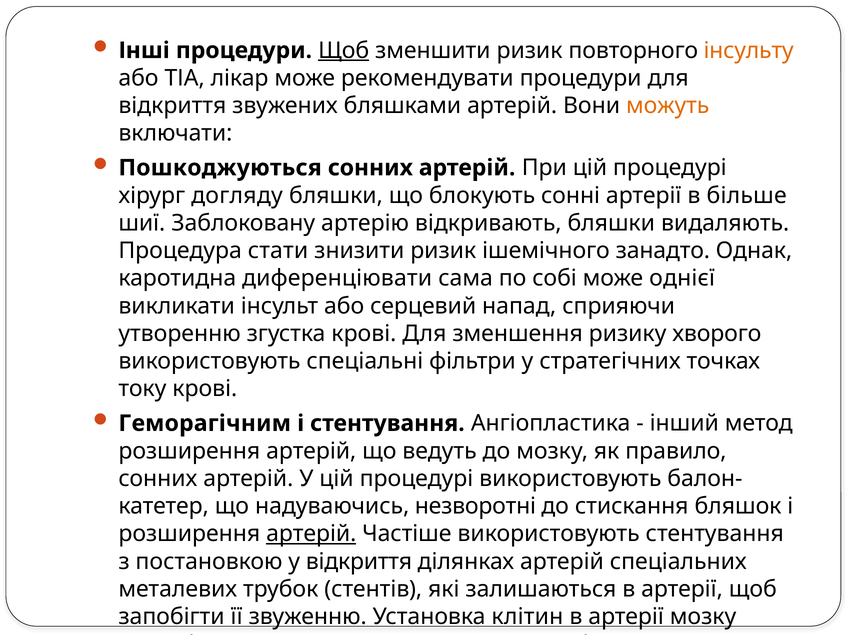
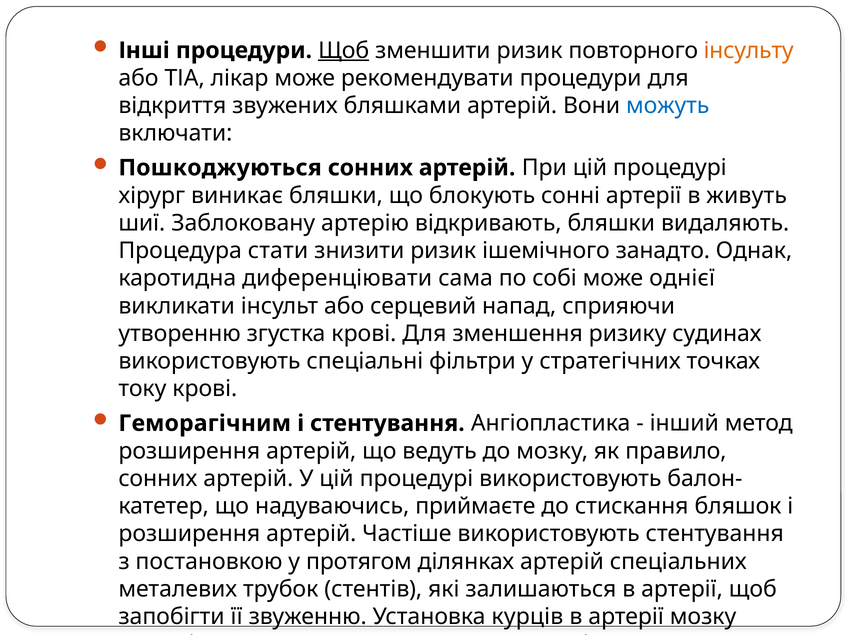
можуть colour: orange -> blue
догляду: догляду -> виникає
більше: більше -> живуть
хворого: хворого -> судинах
незворотні: незворотні -> приймаєте
артерій at (311, 534) underline: present -> none
у відкриття: відкриття -> протягом
клітин: клітин -> курців
